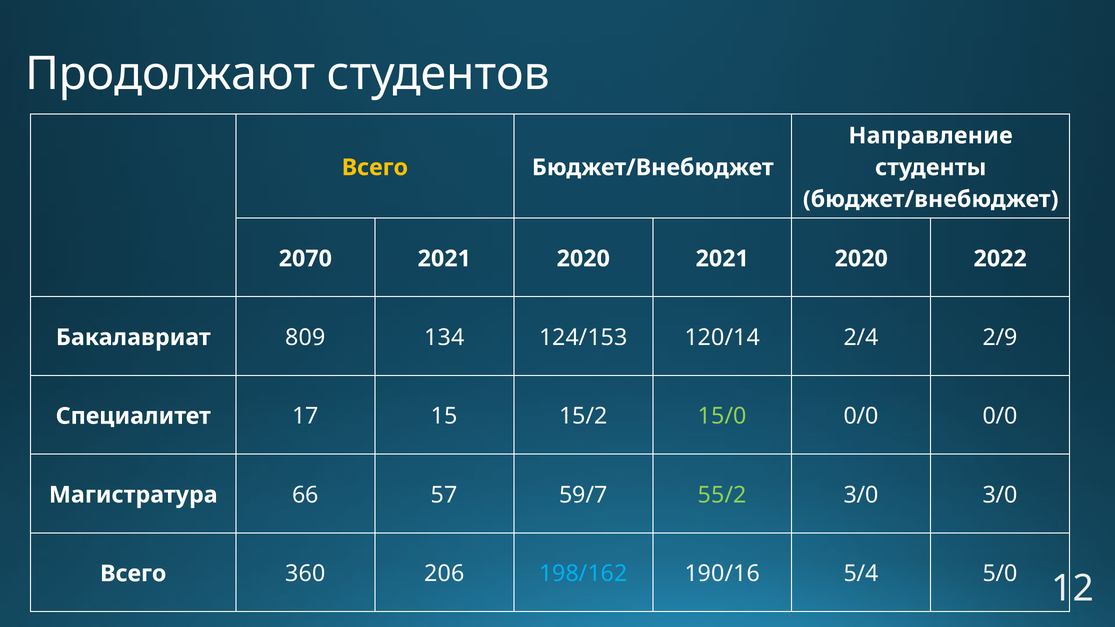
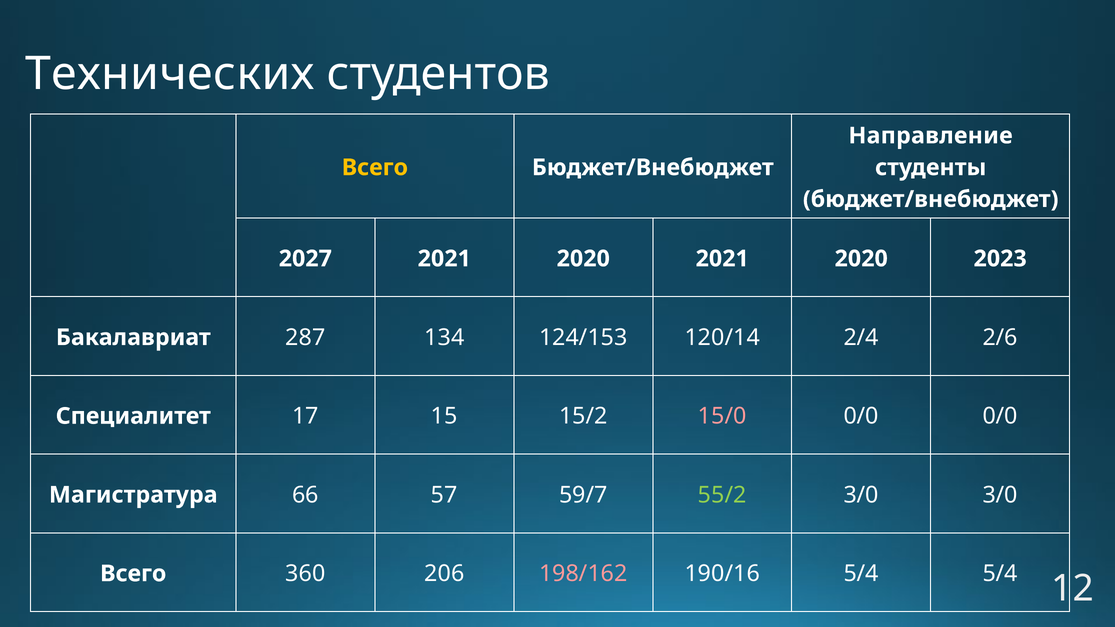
Продолжают: Продолжают -> Технических
2070: 2070 -> 2027
2022: 2022 -> 2023
809: 809 -> 287
2/9: 2/9 -> 2/6
15/0 colour: light green -> pink
198/162 colour: light blue -> pink
5/4 5/0: 5/0 -> 5/4
